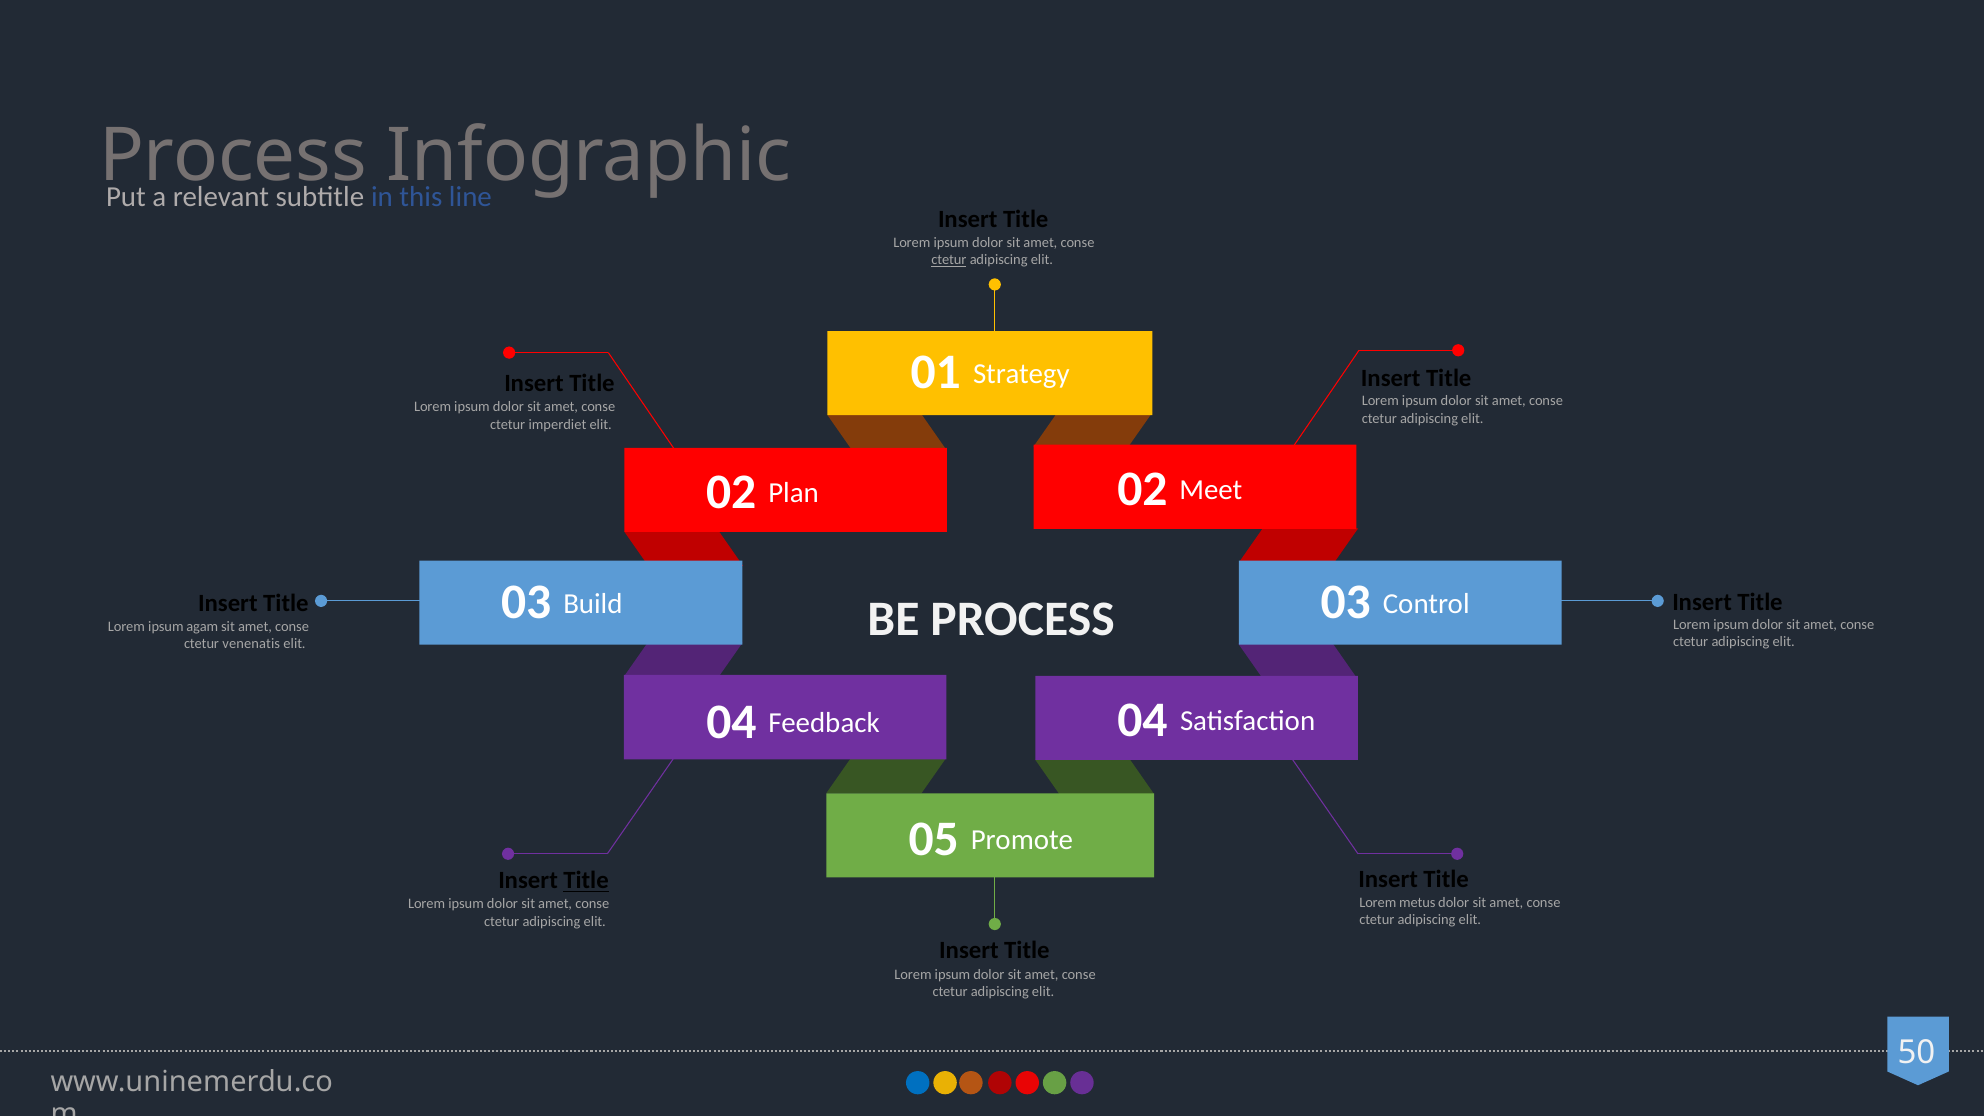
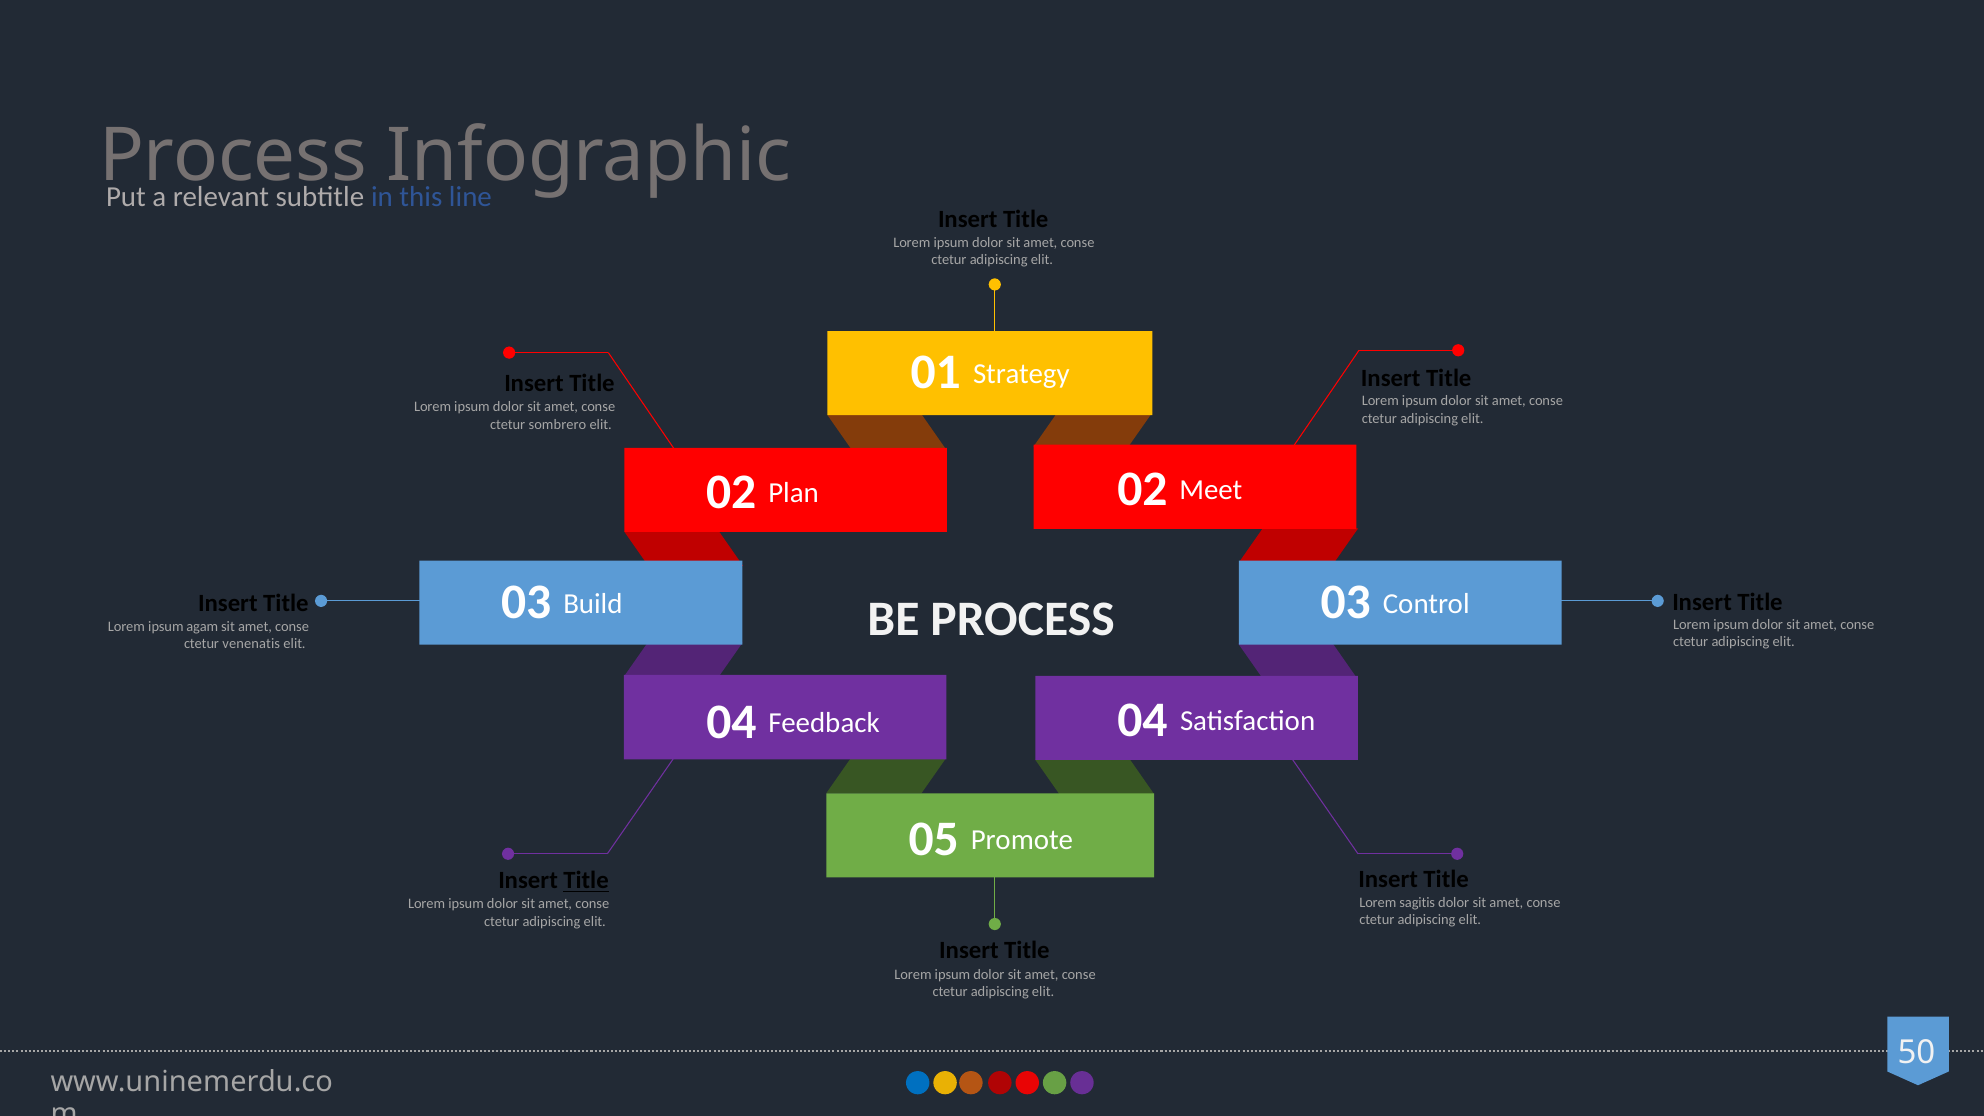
ctetur at (949, 260) underline: present -> none
imperdiet: imperdiet -> sombrero
metus: metus -> sagitis
